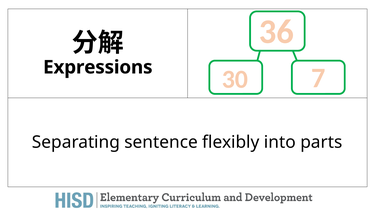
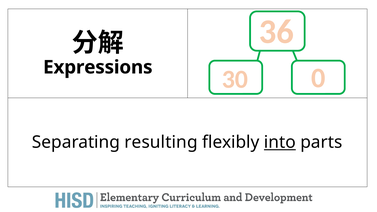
7: 7 -> 0
sentence: sentence -> resulting
into underline: none -> present
